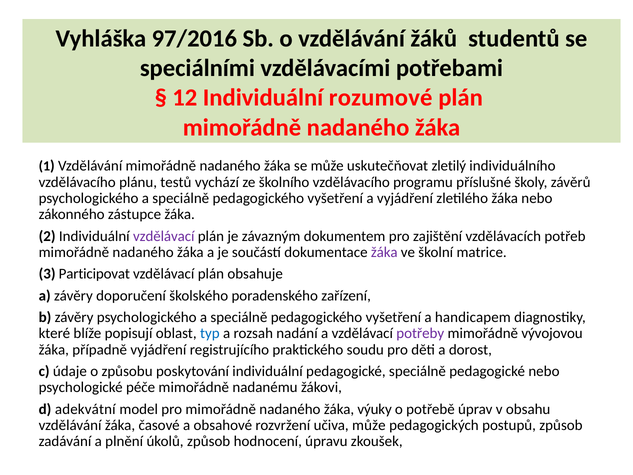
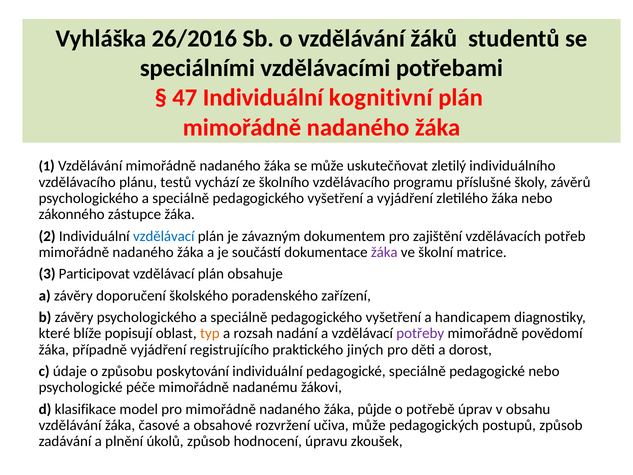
97/2016: 97/2016 -> 26/2016
12: 12 -> 47
rozumové: rozumové -> kognitivní
vzdělávací at (164, 236) colour: purple -> blue
typ colour: blue -> orange
vývojovou: vývojovou -> povědomí
soudu: soudu -> jiných
adekvátní: adekvátní -> klasifikace
výuky: výuky -> půjde
